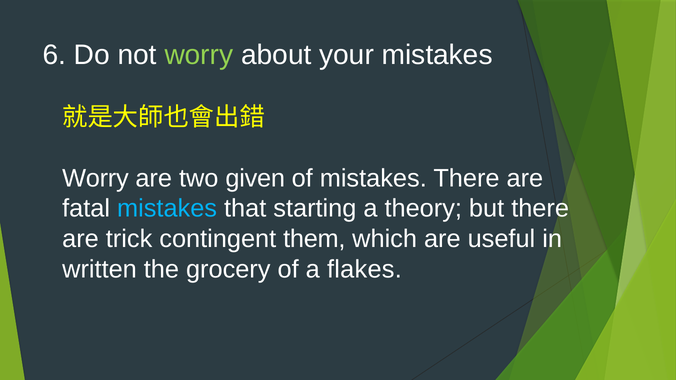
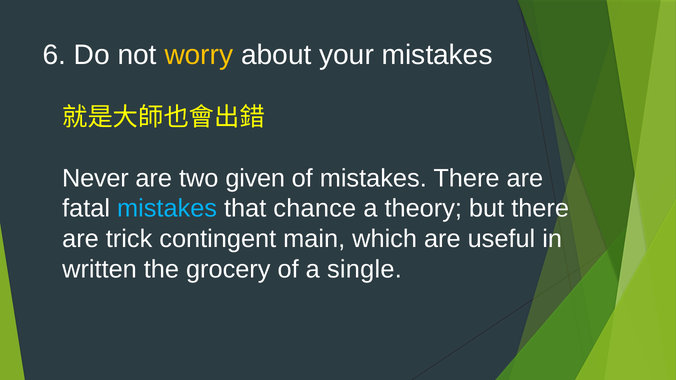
worry at (199, 55) colour: light green -> yellow
Worry at (95, 178): Worry -> Never
starting: starting -> chance
them: them -> main
flakes: flakes -> single
